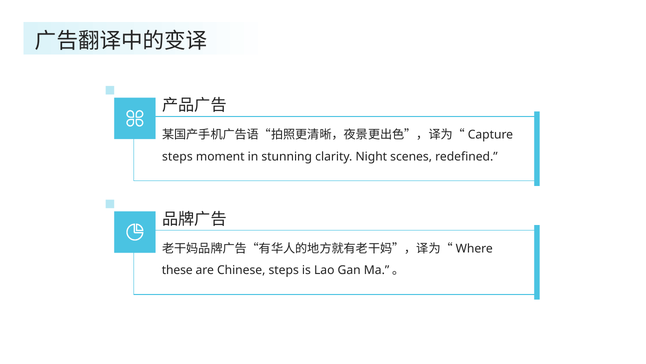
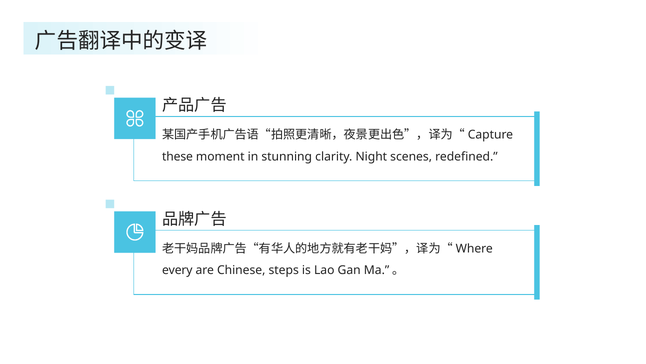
steps at (177, 157): steps -> these
these: these -> every
